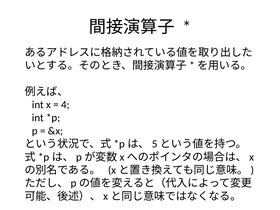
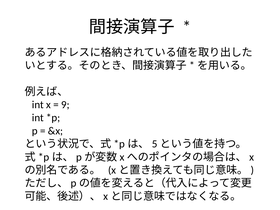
4: 4 -> 9
